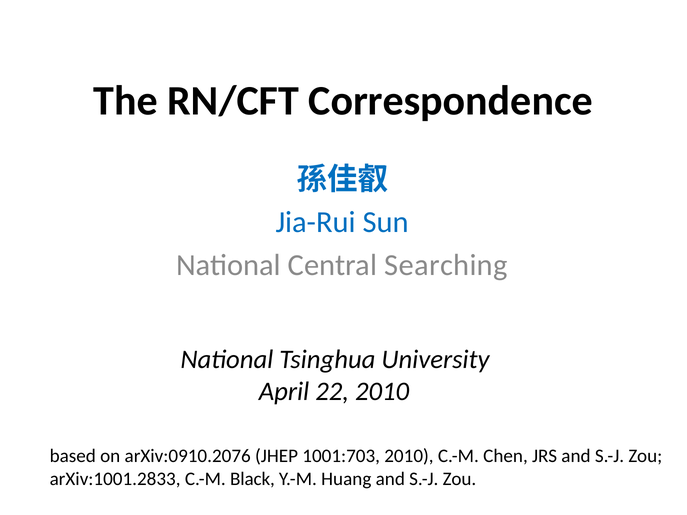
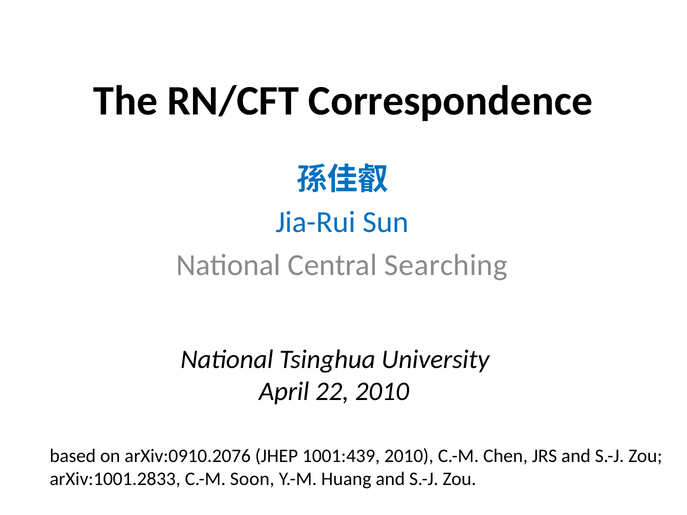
1001:703: 1001:703 -> 1001:439
Black: Black -> Soon
